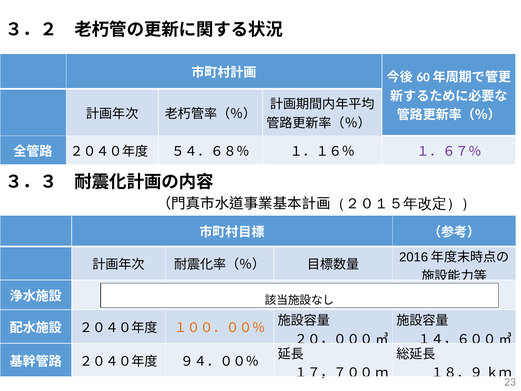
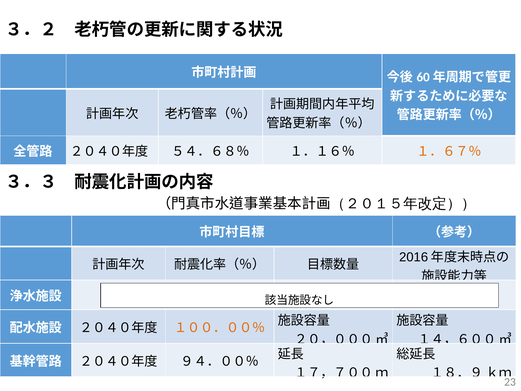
１．６７％ colour: purple -> orange
